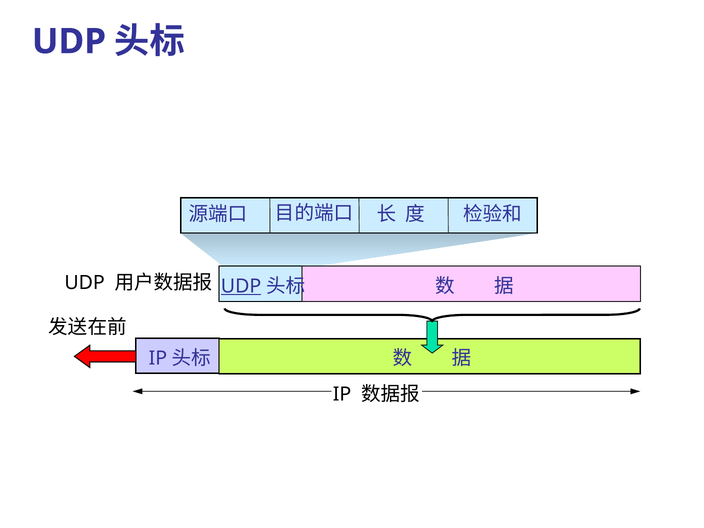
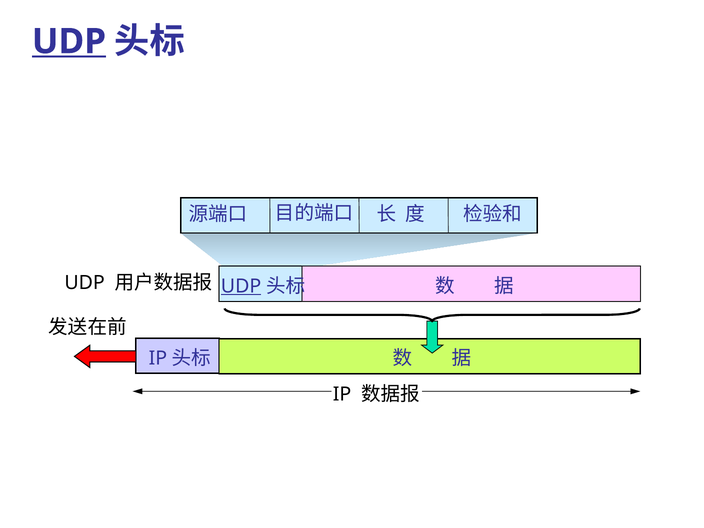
UDP at (69, 42) underline: none -> present
